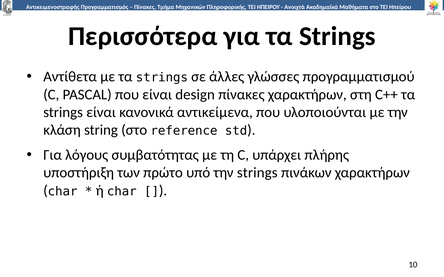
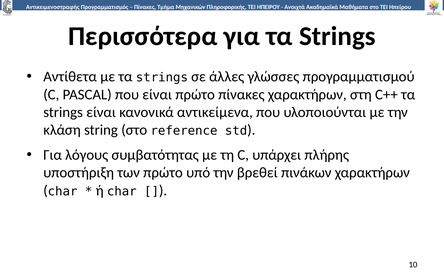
είναι design: design -> πρώτο
την strings: strings -> βρεθεί
